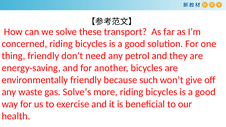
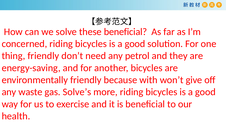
these transport: transport -> beneficial
such: such -> with
